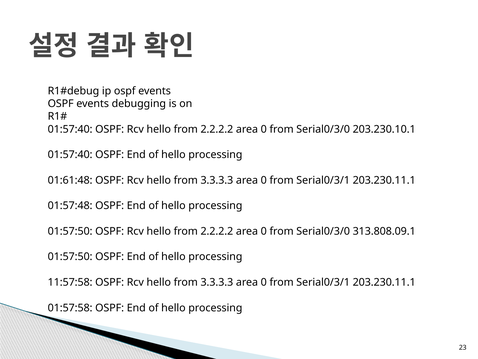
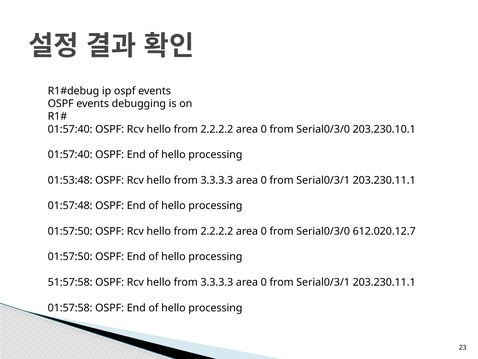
01:61:48: 01:61:48 -> 01:53:48
313.808.09.1: 313.808.09.1 -> 612.020.12.7
11:57:58: 11:57:58 -> 51:57:58
